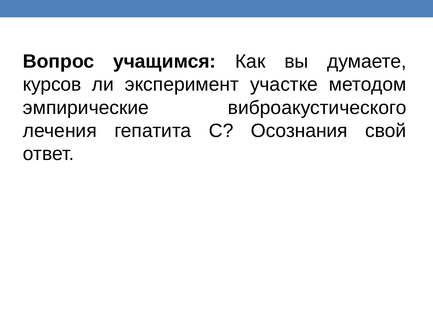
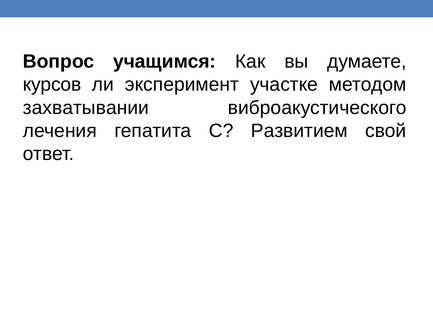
эмпирические: эмпирические -> захватывании
Осознания: Осознания -> Развитием
